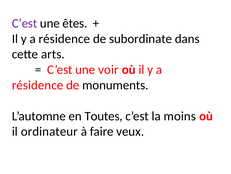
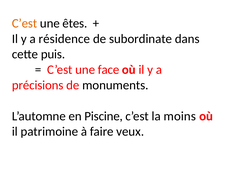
C’est at (25, 23) colour: purple -> orange
arts: arts -> puis
voir: voir -> face
résidence at (38, 85): résidence -> précisions
Toutes: Toutes -> Piscine
ordinateur: ordinateur -> patrimoine
